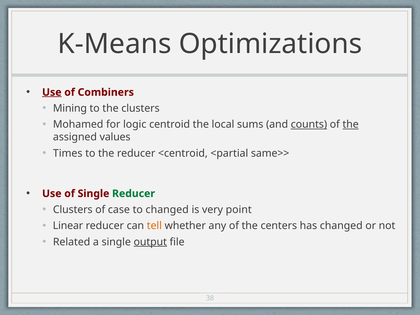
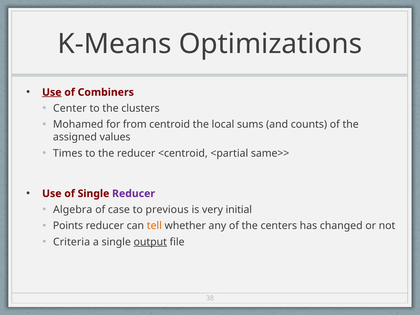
Mining: Mining -> Center
logic: logic -> from
counts underline: present -> none
the at (351, 125) underline: present -> none
Reducer at (134, 194) colour: green -> purple
Clusters at (73, 210): Clusters -> Algebra
to changed: changed -> previous
point: point -> initial
Linear: Linear -> Points
Related: Related -> Criteria
